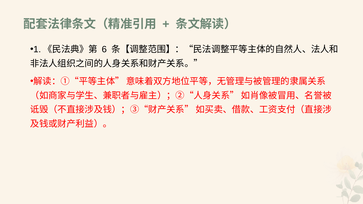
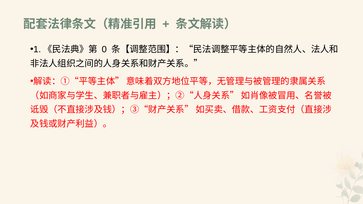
6: 6 -> 0
